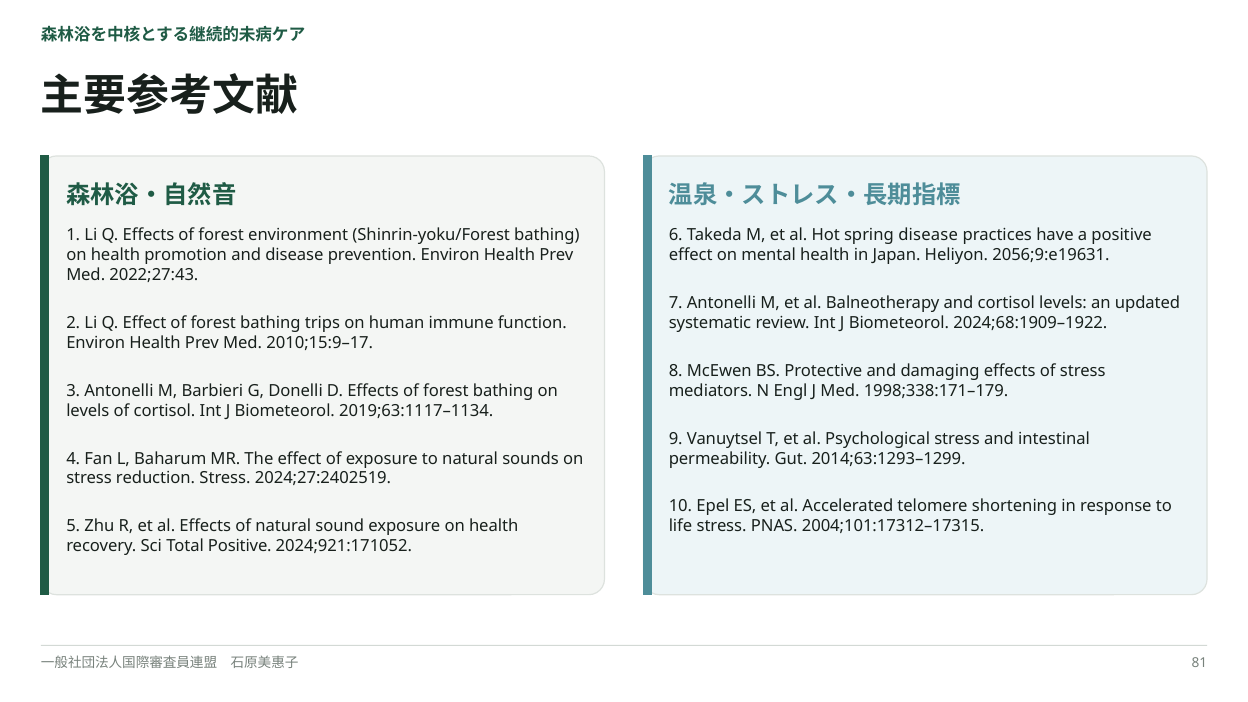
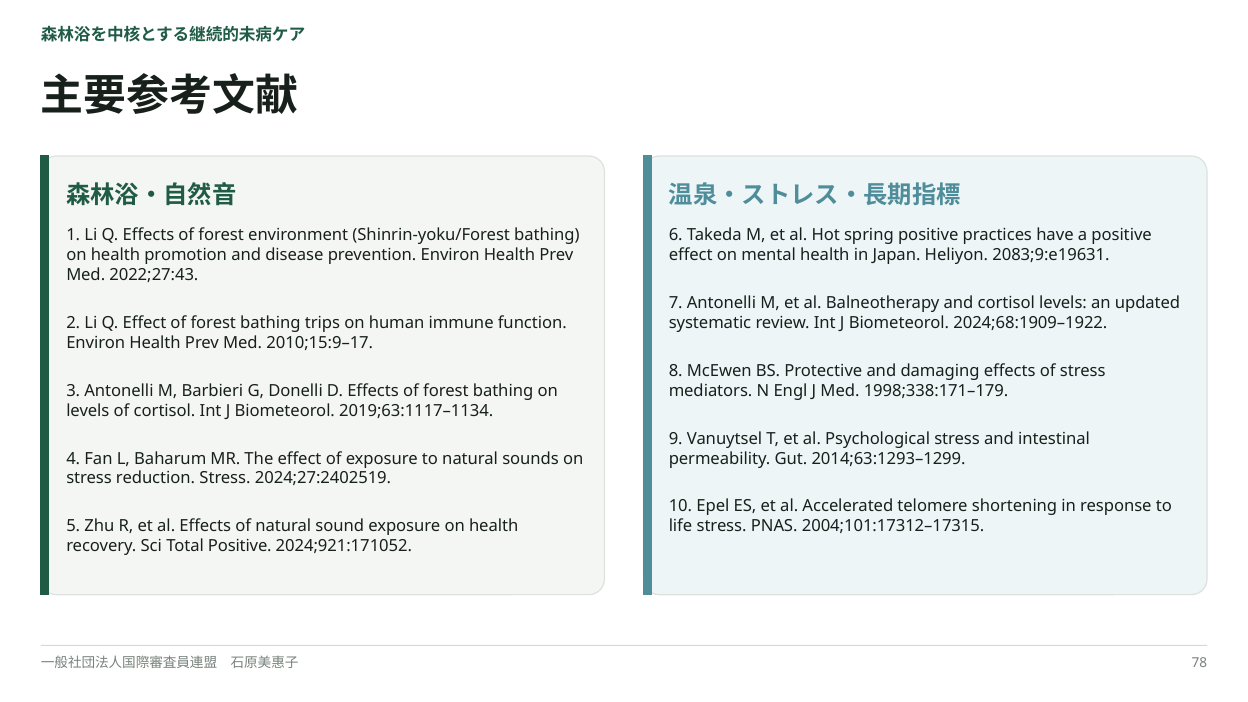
spring disease: disease -> positive
2056;9:e19631: 2056;9:e19631 -> 2083;9:e19631
81: 81 -> 78
